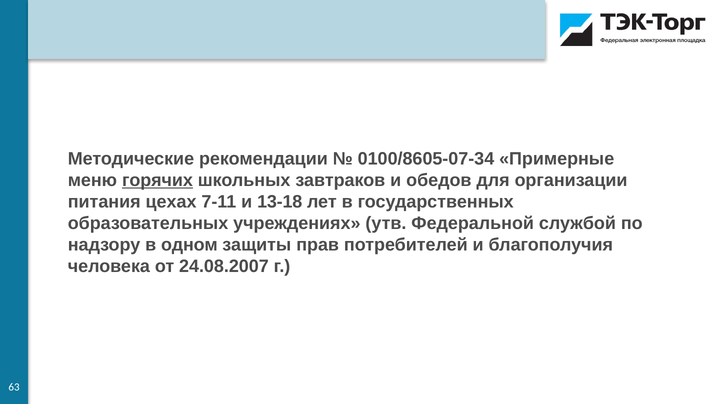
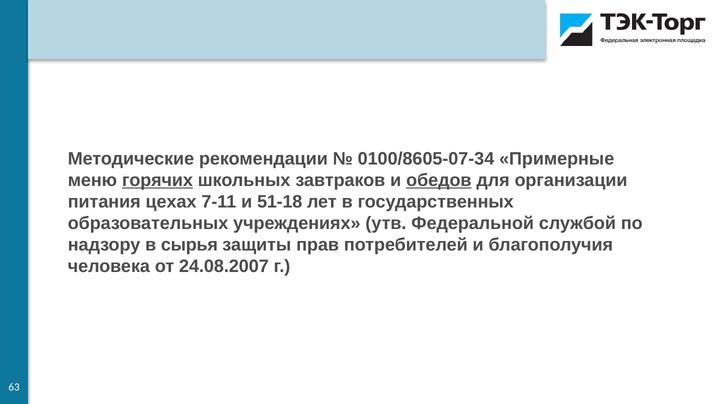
обедов underline: none -> present
13-18: 13-18 -> 51-18
одном: одном -> сырья
